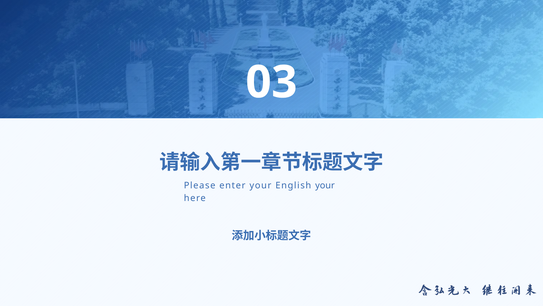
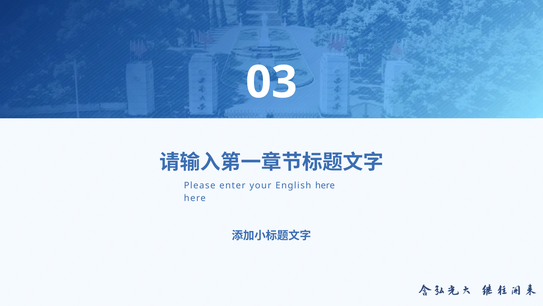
English your: your -> here
